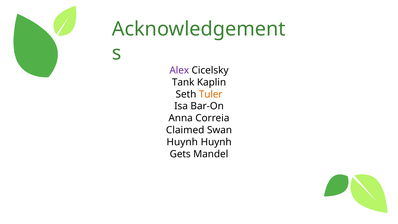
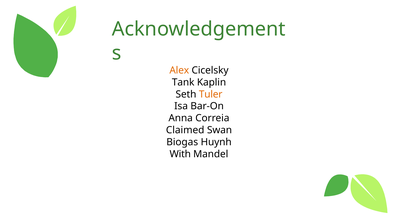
Alex colour: purple -> orange
Huynh at (182, 142): Huynh -> Biogas
Gets: Gets -> With
